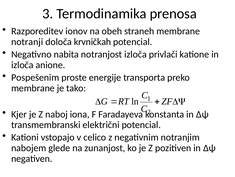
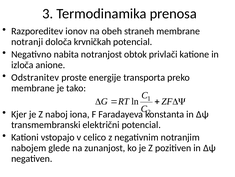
notranjost izloča: izloča -> obtok
Pospešenim: Pospešenim -> Odstranitev
